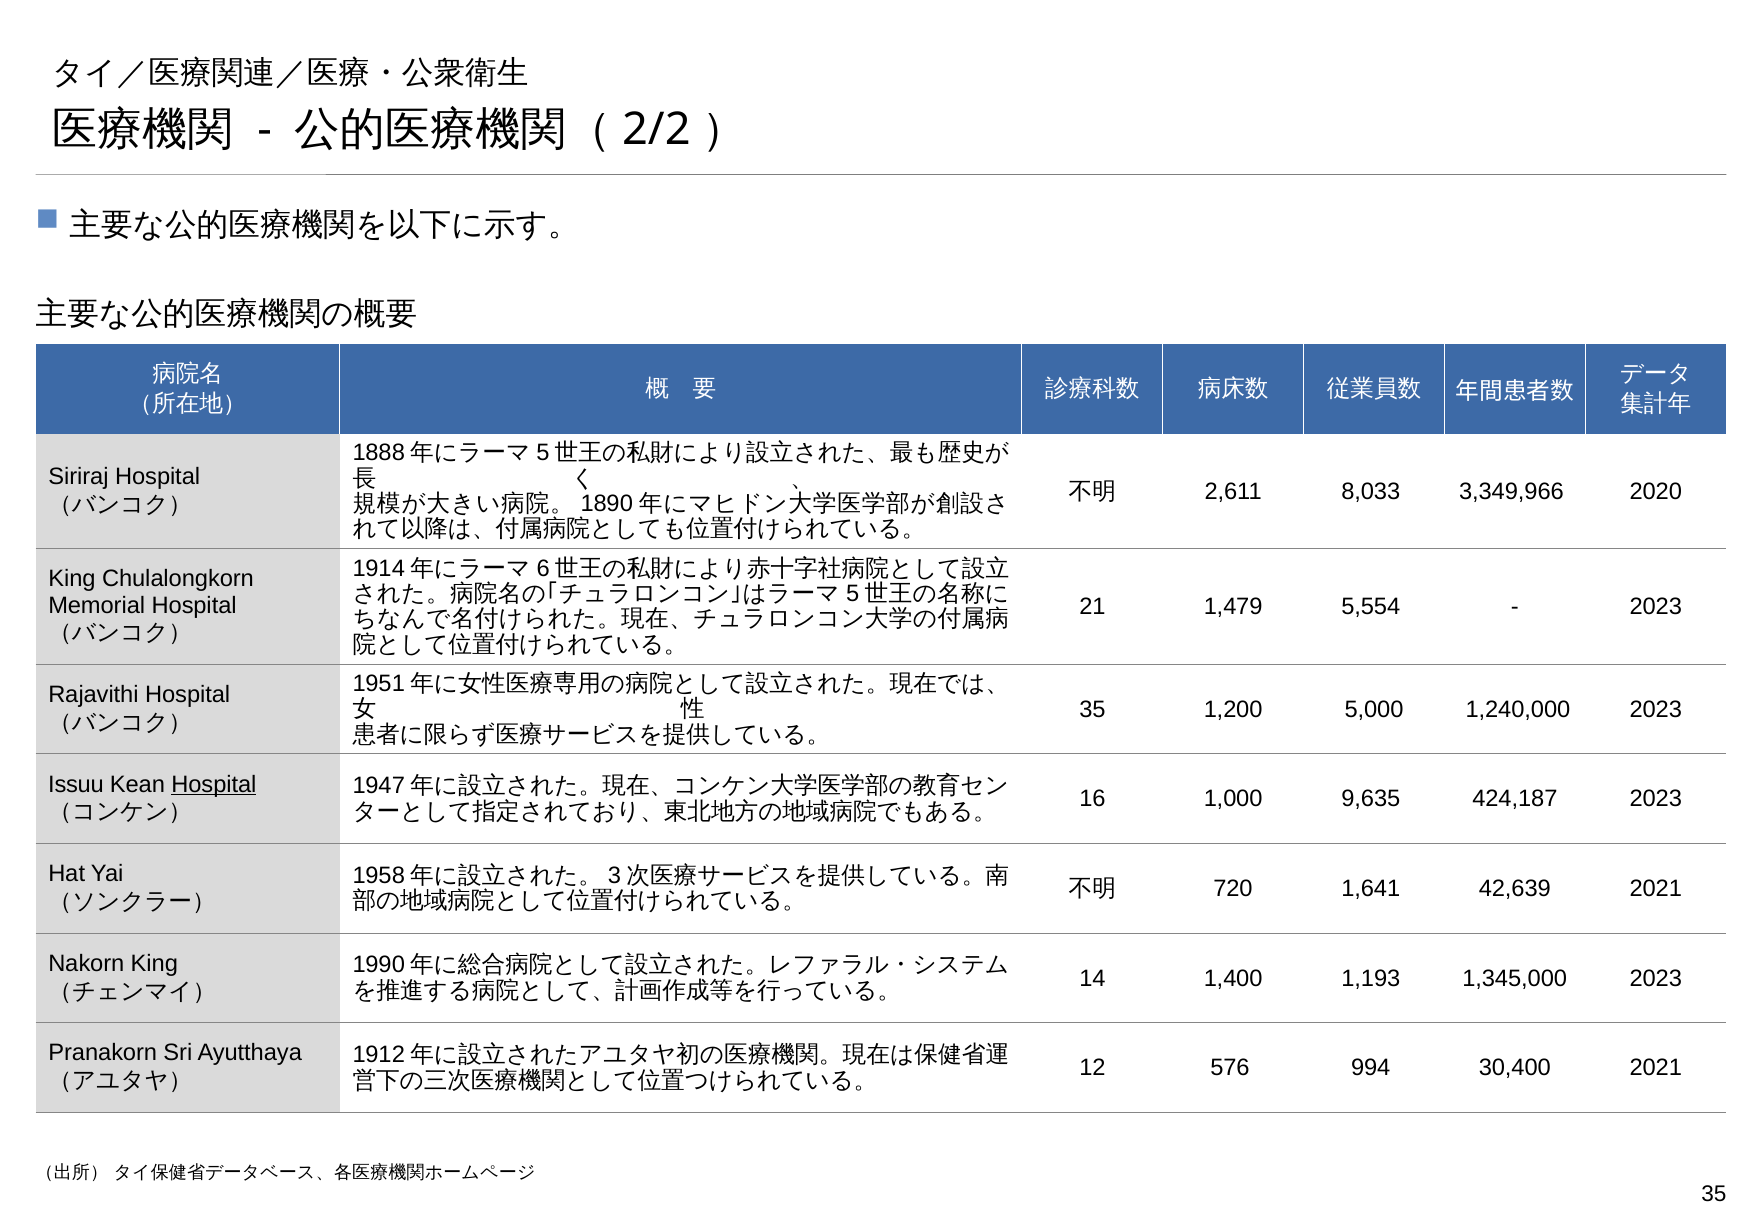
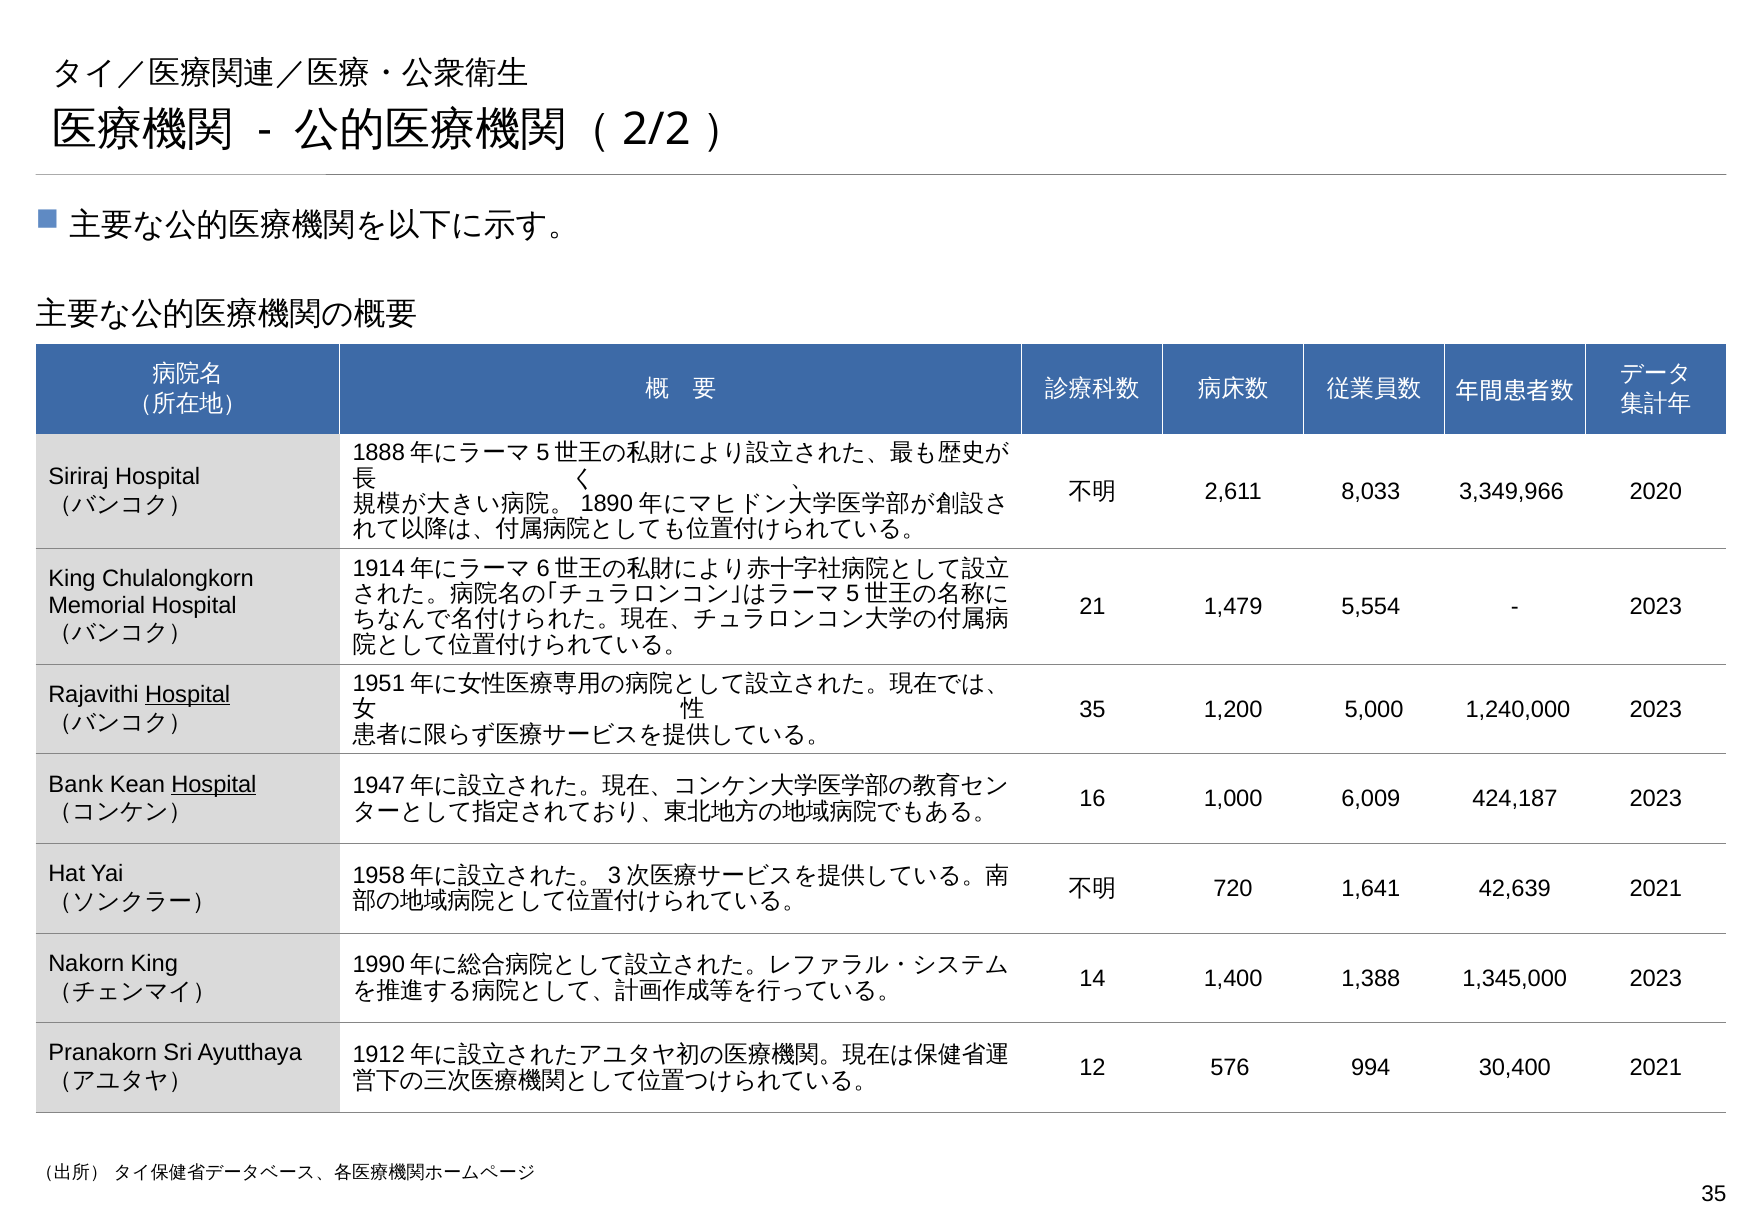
Hospital at (188, 694) underline: none -> present
Issuu: Issuu -> Bank
9,635: 9,635 -> 6,009
1,193: 1,193 -> 1,388
